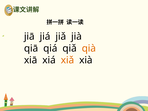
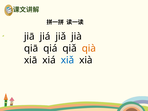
xiǎ colour: orange -> blue
